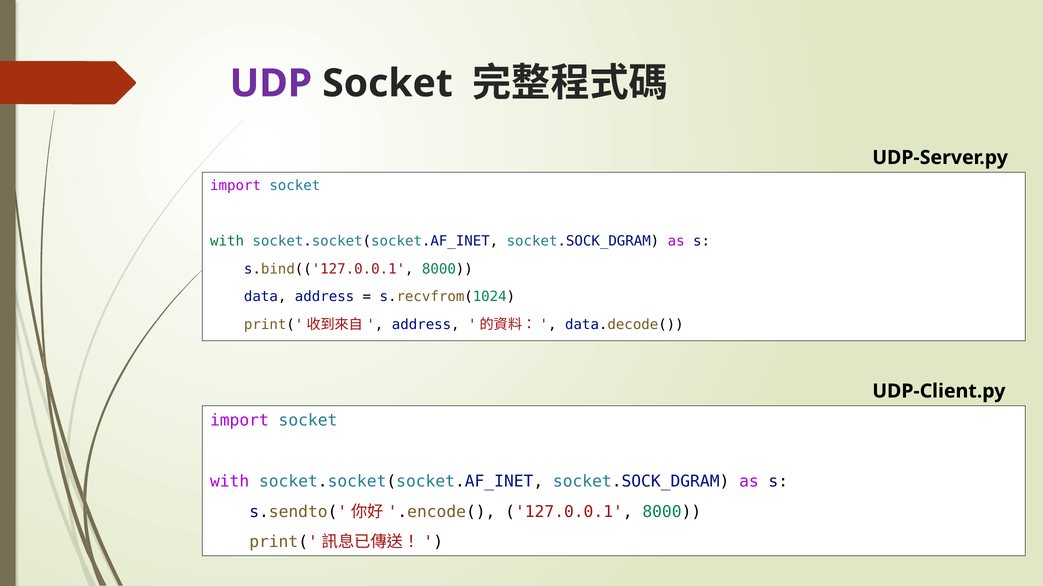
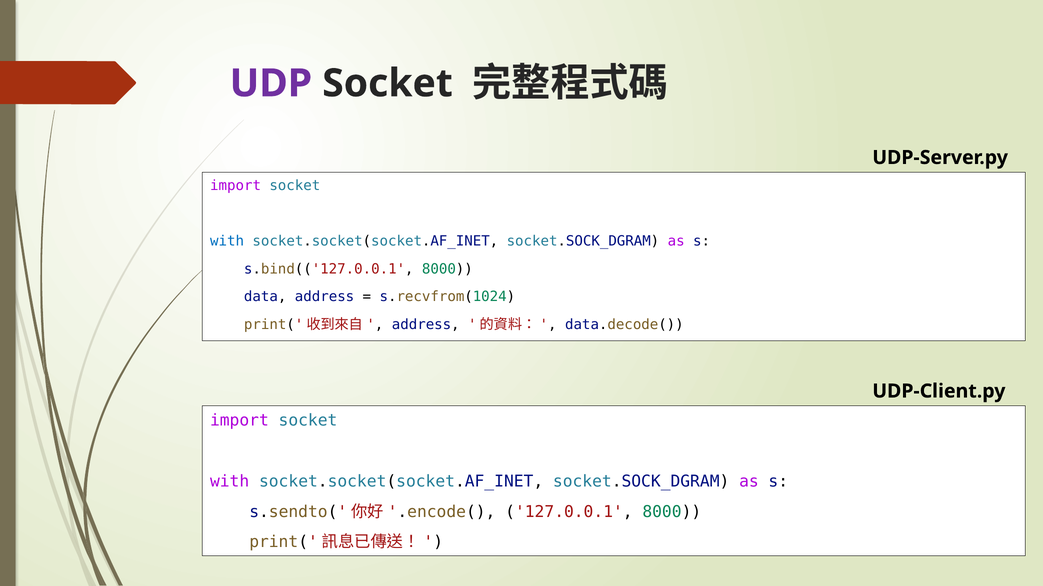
with at (227, 241) colour: green -> blue
